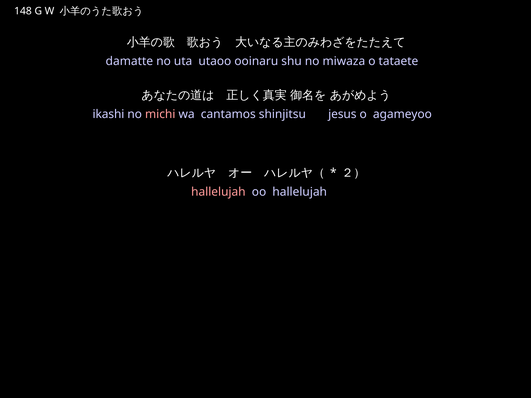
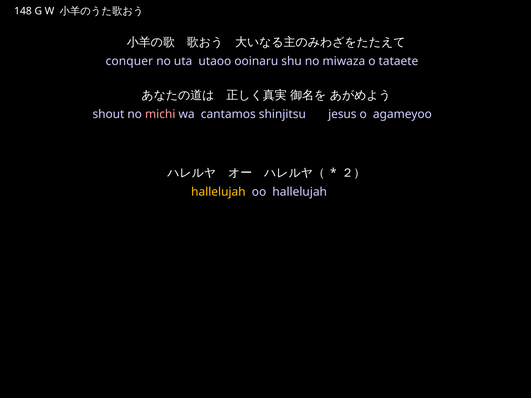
damatte: damatte -> conquer
ikashi: ikashi -> shout
hallelujah at (218, 192) colour: pink -> yellow
